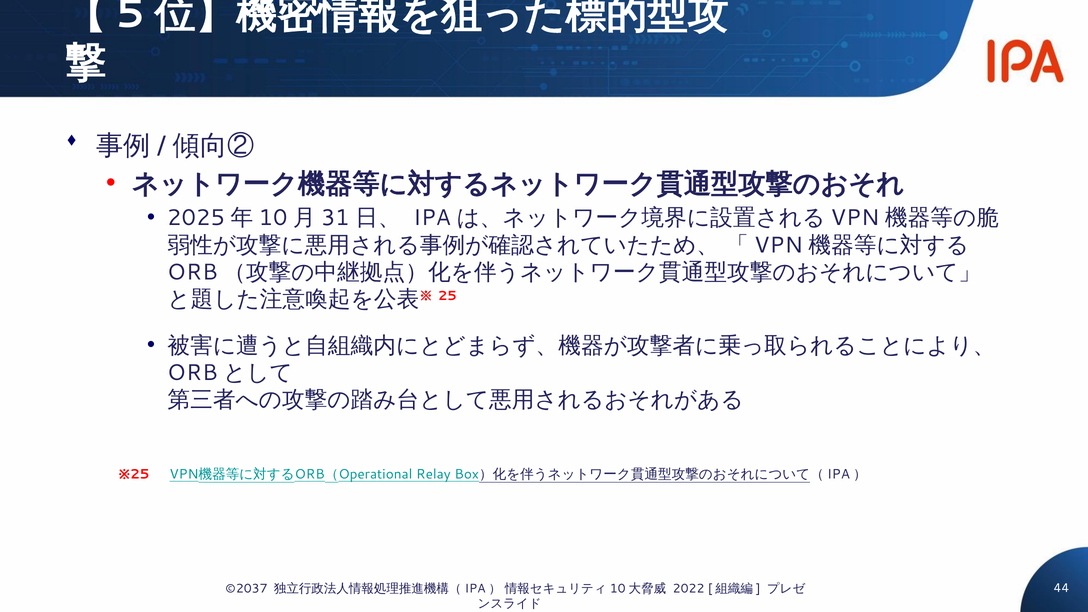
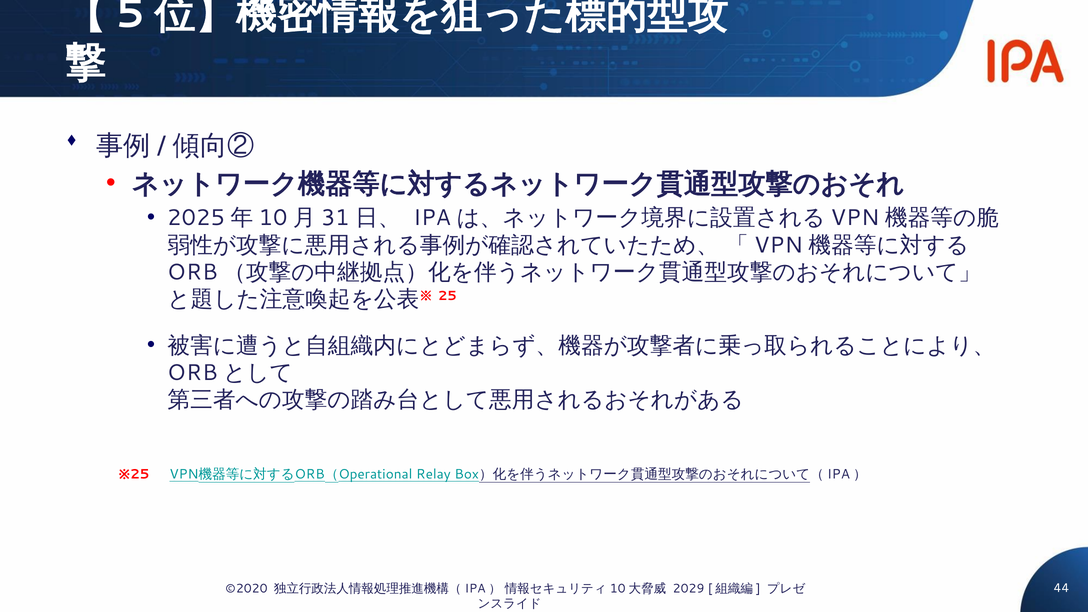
©2037: ©2037 -> ©2020
2022: 2022 -> 2029
